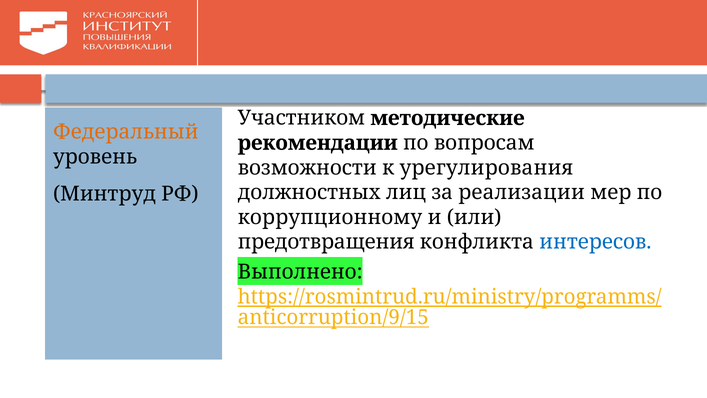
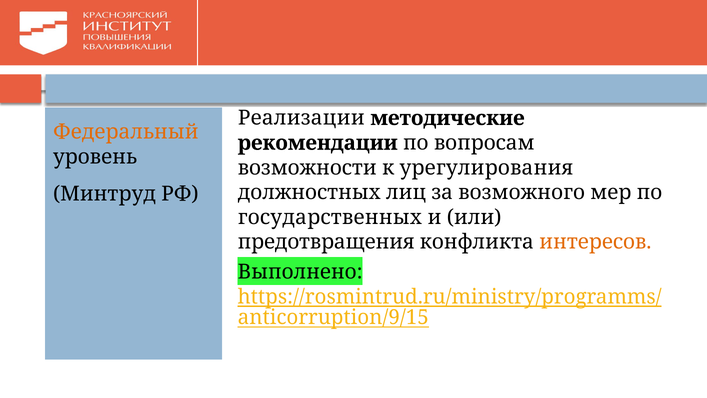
Участником: Участником -> Реализации
реализации: реализации -> возможного
коррупционному: коррупционному -> государственных
интересов colour: blue -> orange
